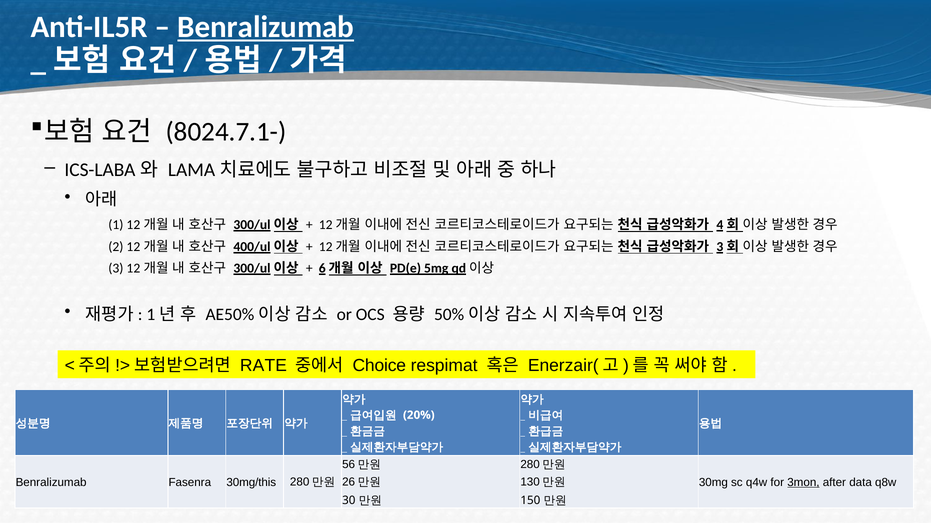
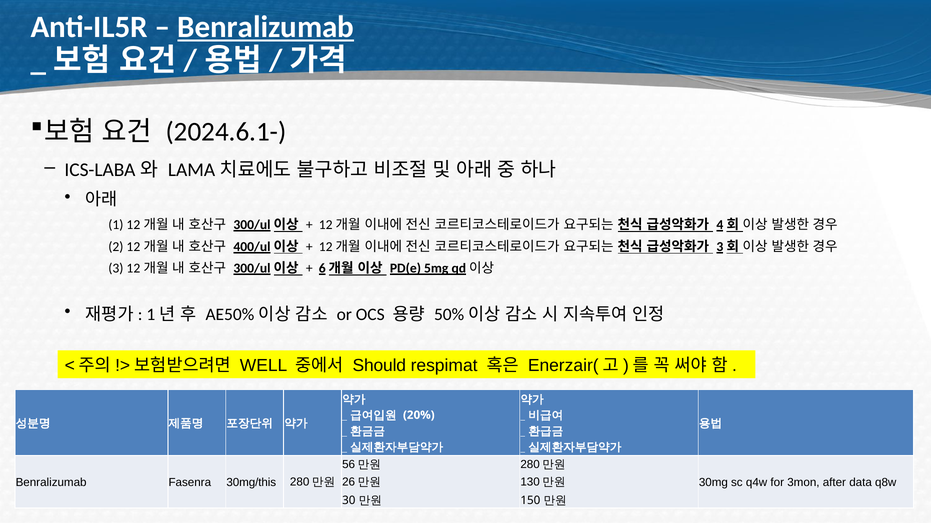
8024.7.1-: 8024.7.1- -> 2024.6.1-
RATE: RATE -> WELL
Choice: Choice -> Should
3mon underline: present -> none
